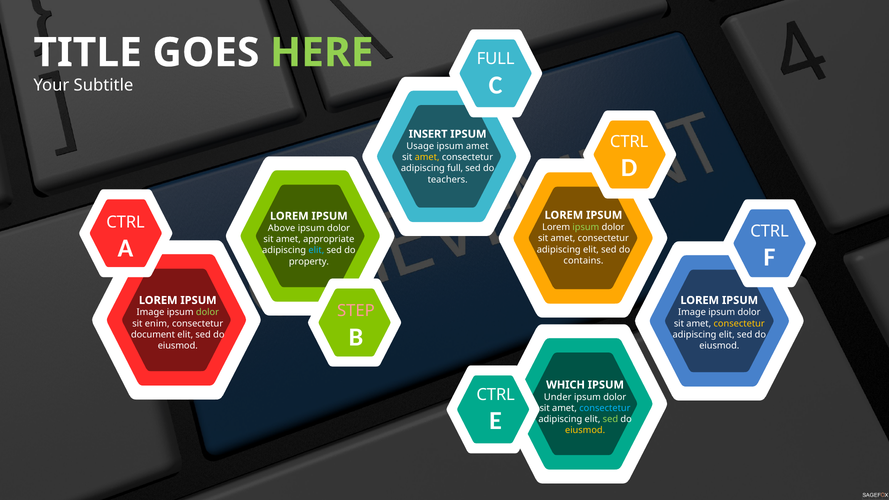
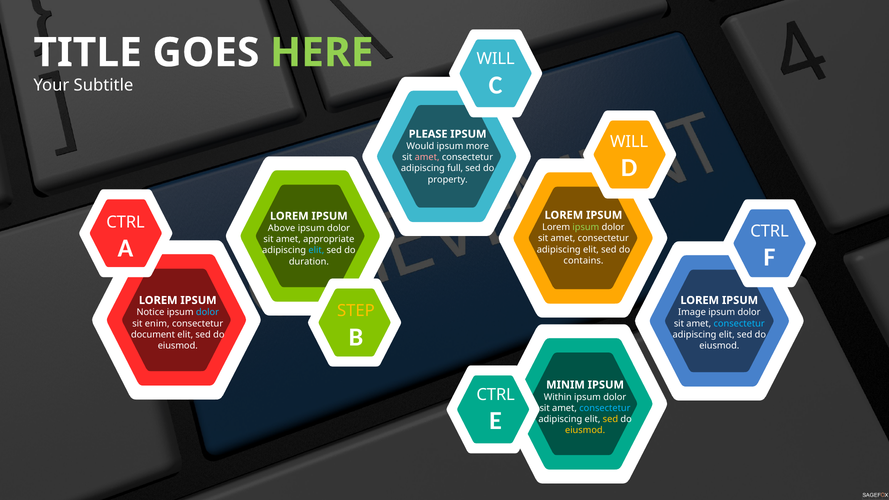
FULL at (496, 59): FULL -> WILL
INSERT: INSERT -> PLEASE
CTRL at (629, 142): CTRL -> WILL
Usage: Usage -> Would
ipsum amet: amet -> more
amet at (427, 157) colour: yellow -> pink
teachers: teachers -> property
property: property -> duration
STEP colour: pink -> yellow
Image at (150, 312): Image -> Notice
dolor at (207, 312) colour: light green -> light blue
consectetur at (739, 324) colour: yellow -> light blue
WHICH: WHICH -> MINIM
Under: Under -> Within
sed at (610, 419) colour: light green -> yellow
